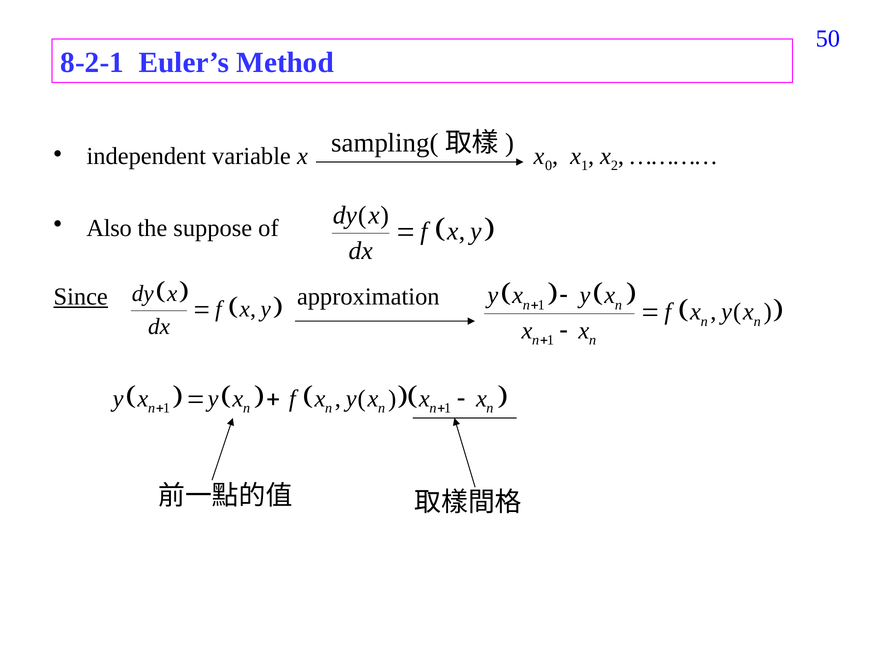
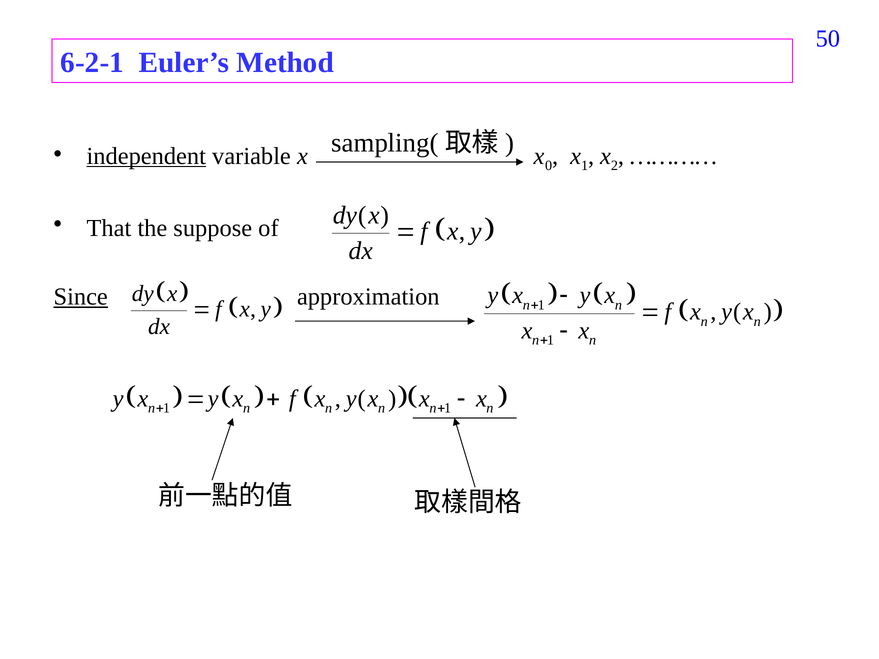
8-2-1: 8-2-1 -> 6-2-1
independent underline: none -> present
Also: Also -> That
